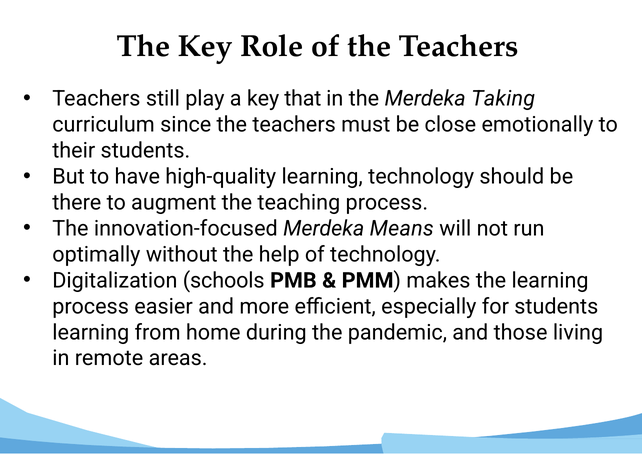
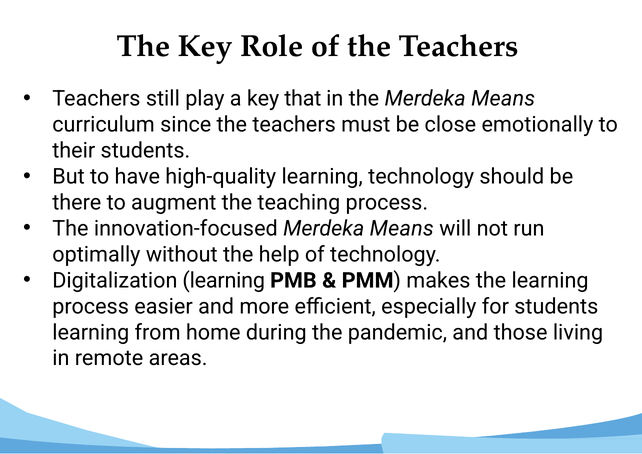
the Merdeka Taking: Taking -> Means
Digitalization schools: schools -> learning
